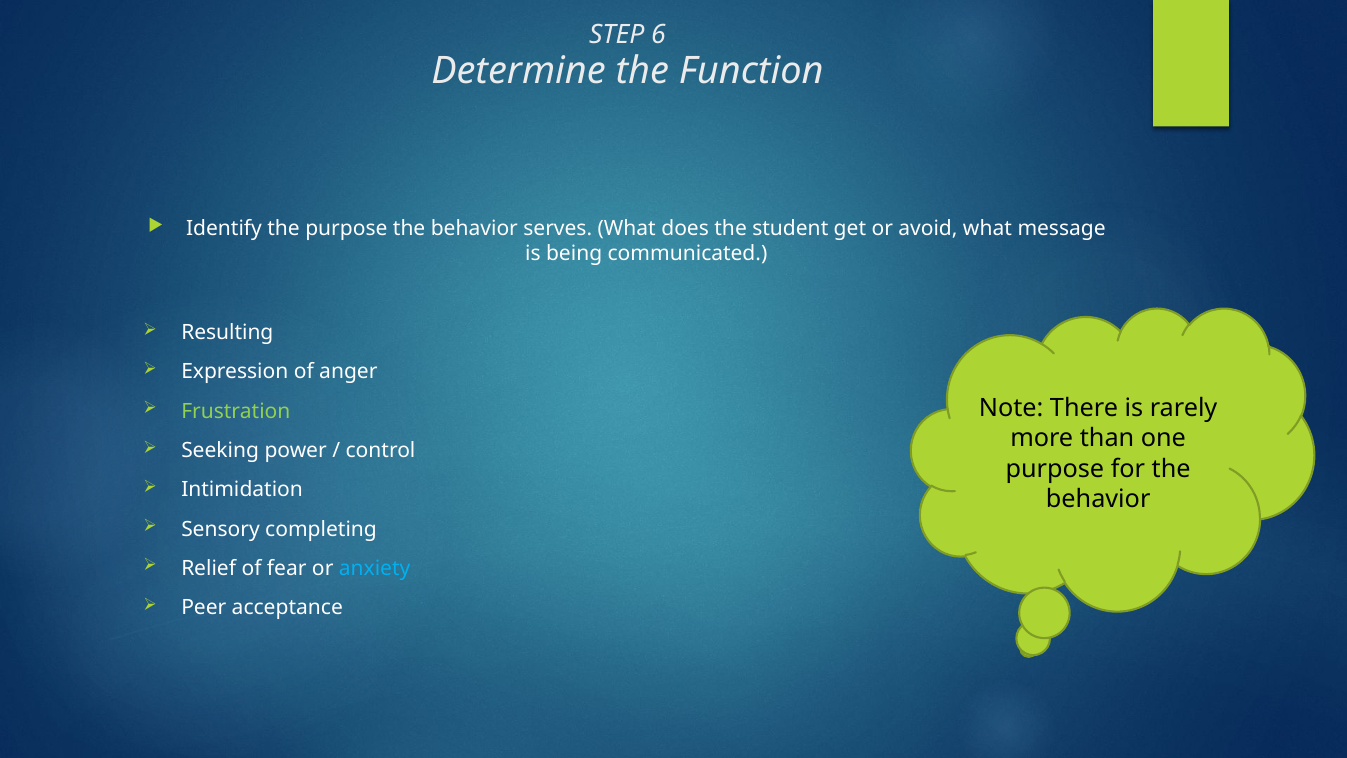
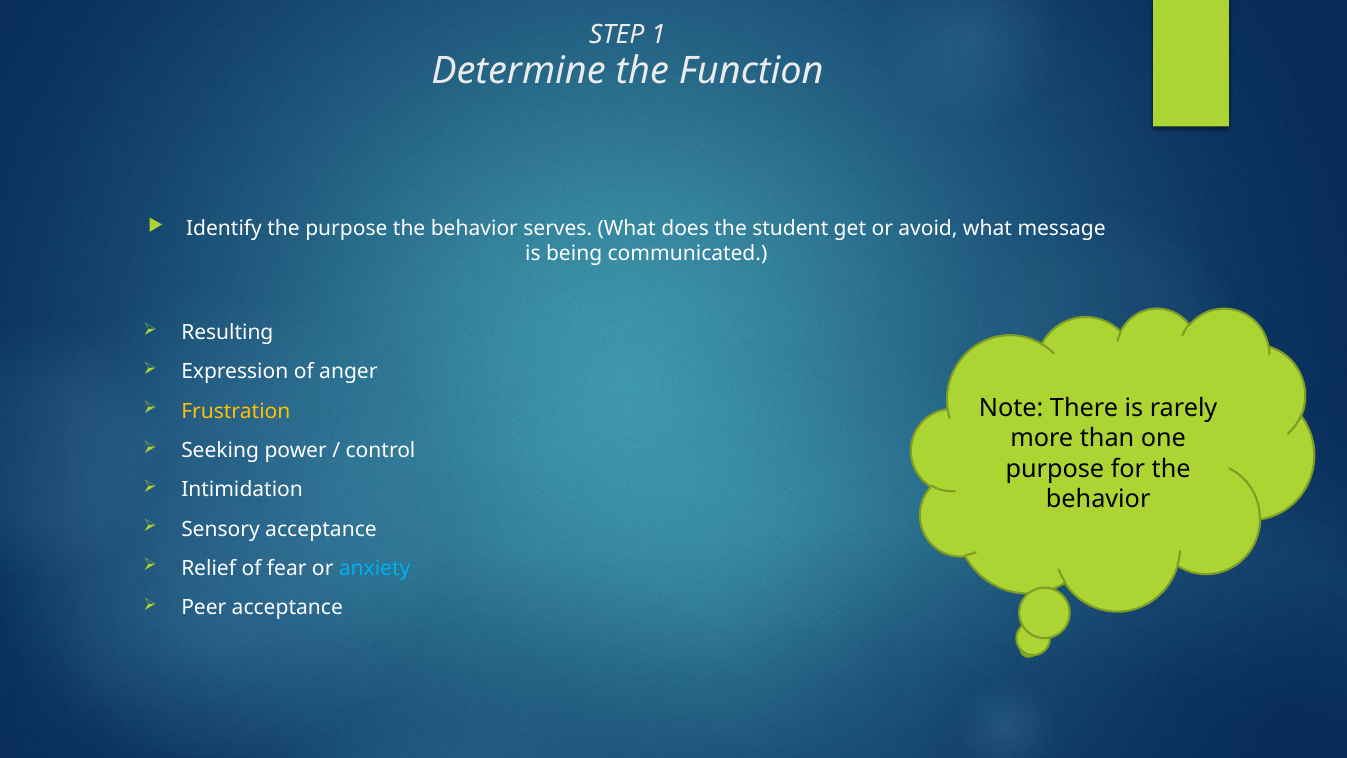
6: 6 -> 1
Frustration colour: light green -> yellow
Sensory completing: completing -> acceptance
